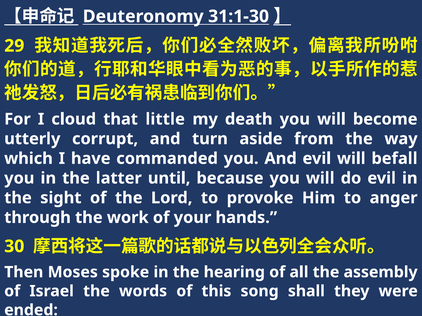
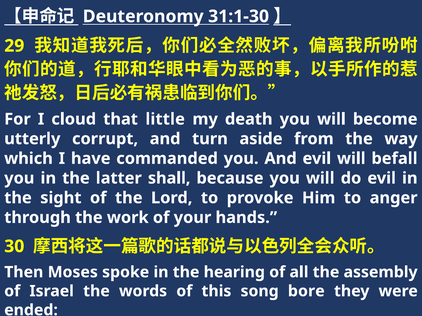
until: until -> shall
shall: shall -> bore
